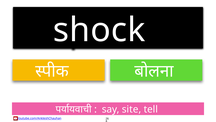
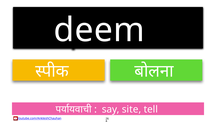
shock: shock -> deem
